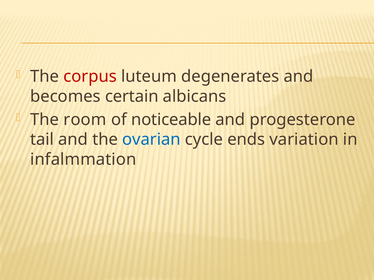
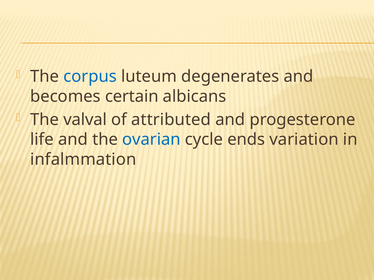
corpus colour: red -> blue
room: room -> valval
noticeable: noticeable -> attributed
tail: tail -> life
